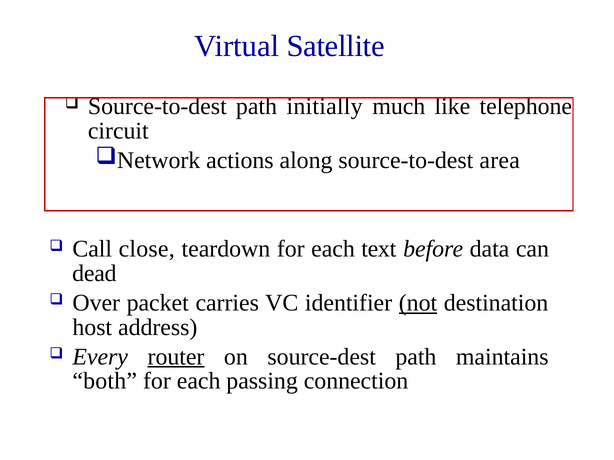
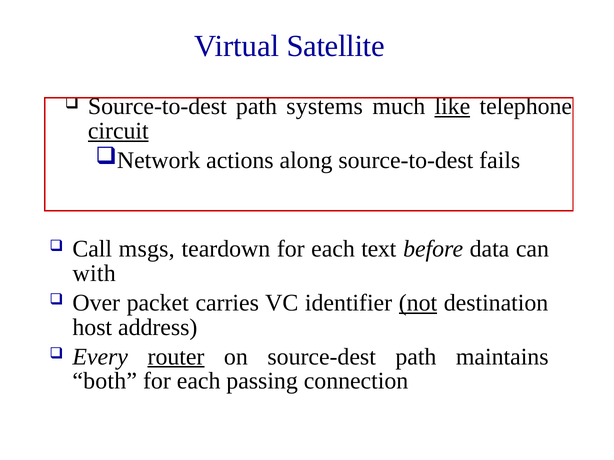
initially: initially -> systems
like underline: none -> present
circuit underline: none -> present
area: area -> fails
close: close -> msgs
dead: dead -> with
